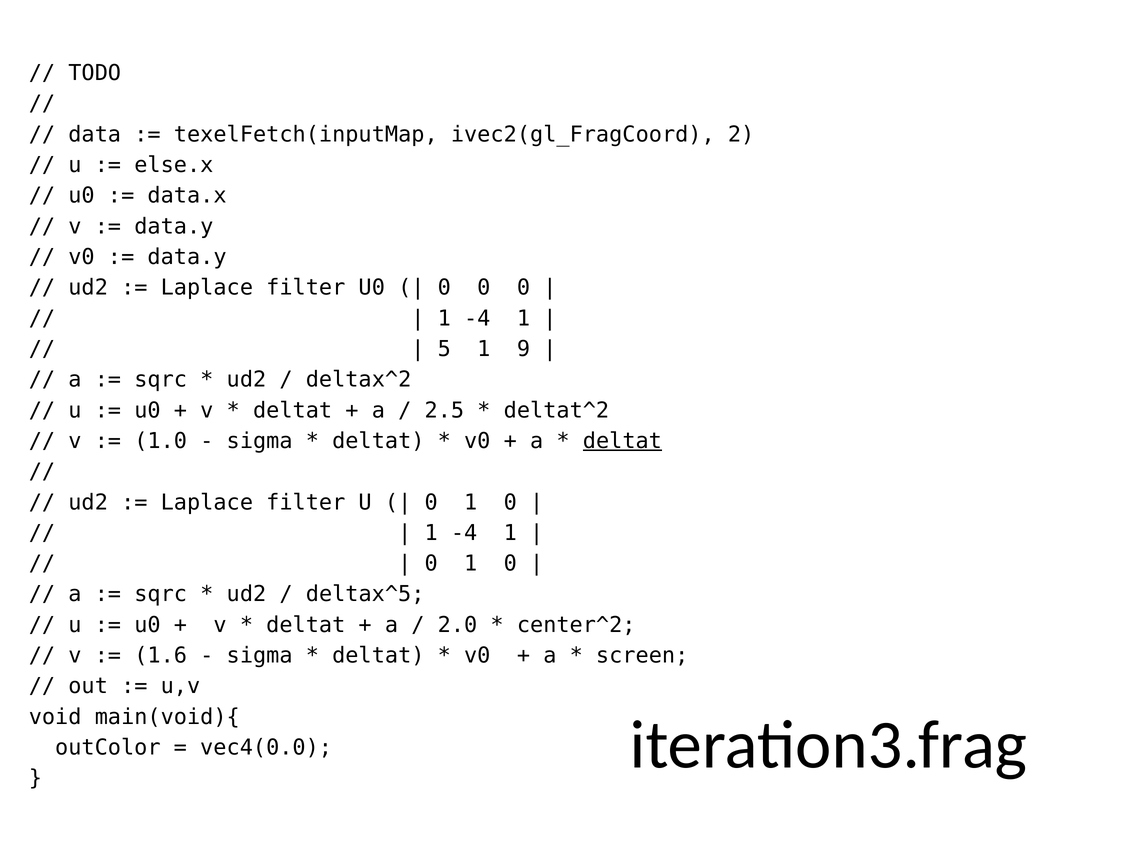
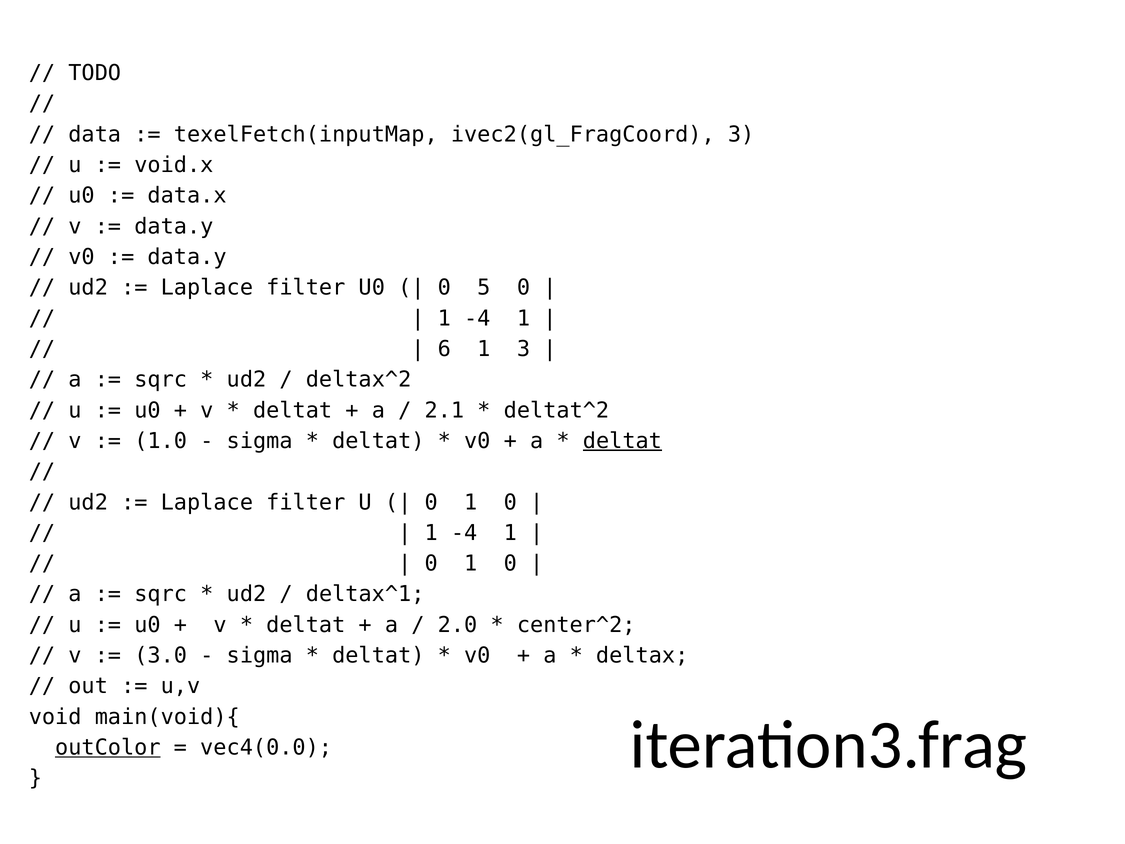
ivec2(gl_FragCoord 2: 2 -> 3
else.x: else.x -> void.x
0 at (484, 288): 0 -> 5
5: 5 -> 6
1 9: 9 -> 3
2.5: 2.5 -> 2.1
deltax^5: deltax^5 -> deltax^1
1.6: 1.6 -> 3.0
screen: screen -> deltax
outColor underline: none -> present
